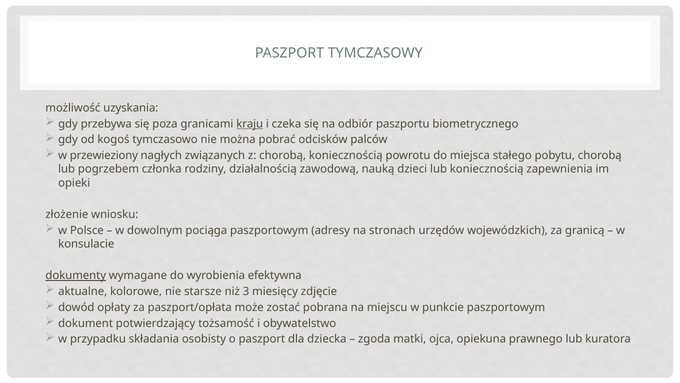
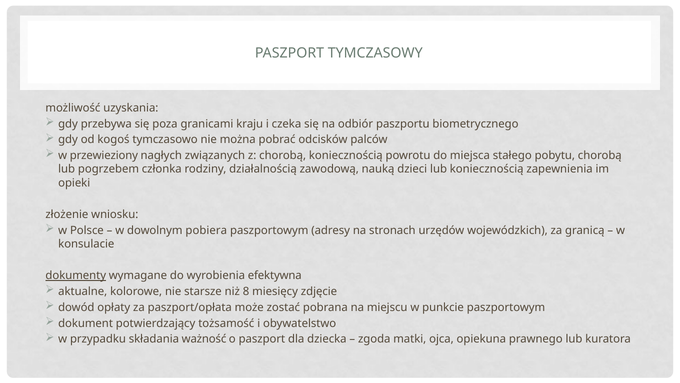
kraju underline: present -> none
pociąga: pociąga -> pobiera
3: 3 -> 8
osobisty: osobisty -> ważność
